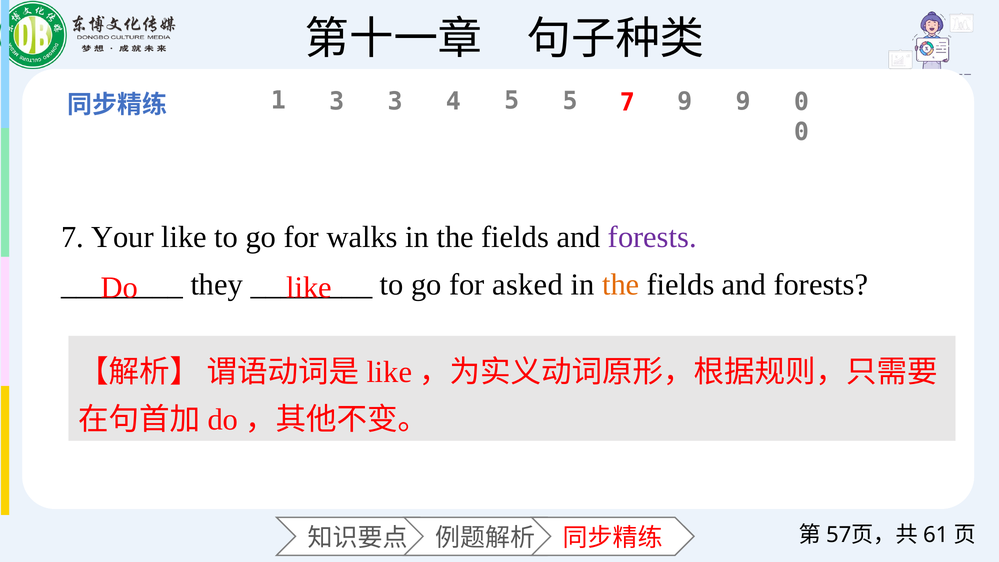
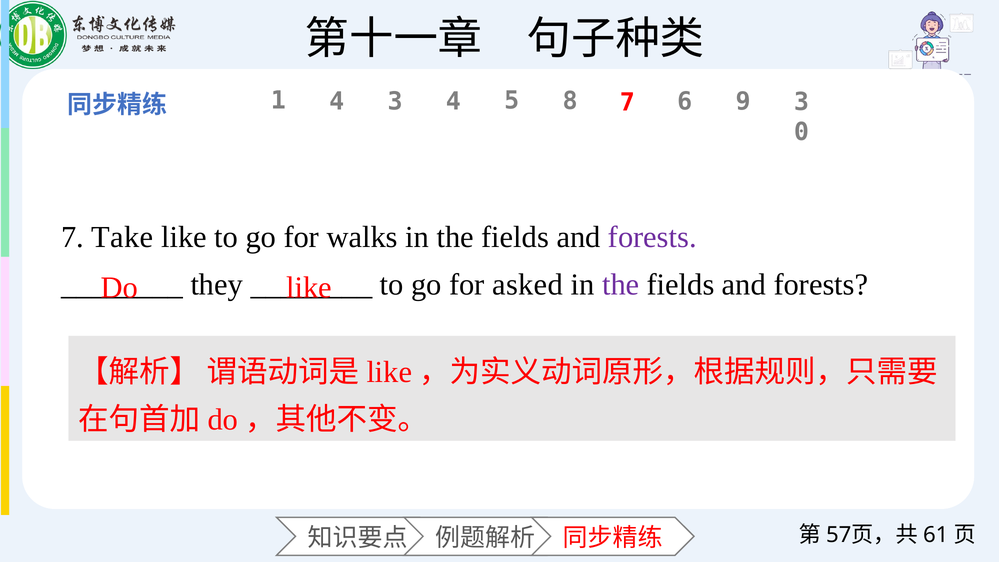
1 3: 3 -> 4
5 5: 5 -> 8
7 9: 9 -> 6
9 0: 0 -> 3
Your: Your -> Take
the at (621, 285) colour: orange -> purple
